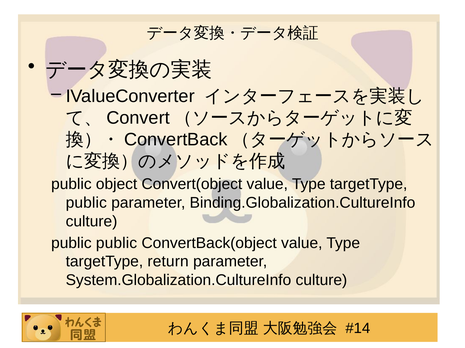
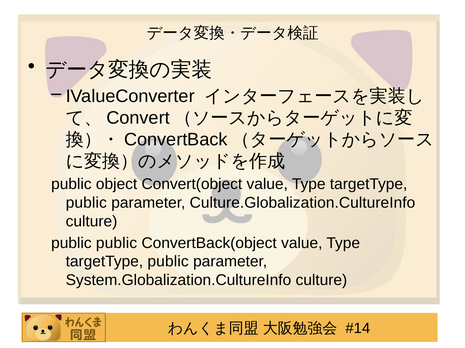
Binding.Globalization.CultureInfo: Binding.Globalization.CultureInfo -> Culture.Globalization.CultureInfo
return at (168, 262): return -> public
